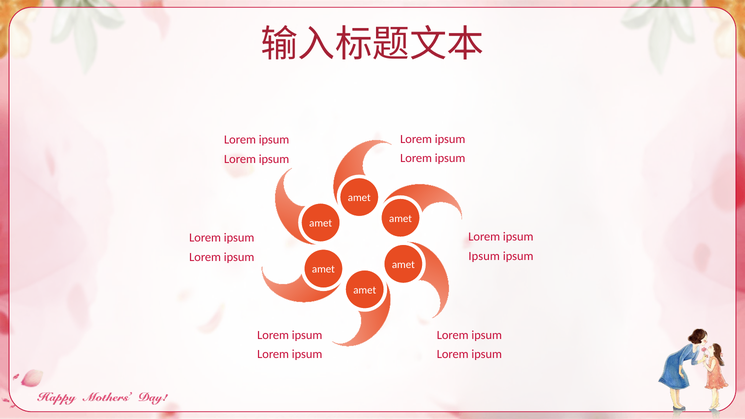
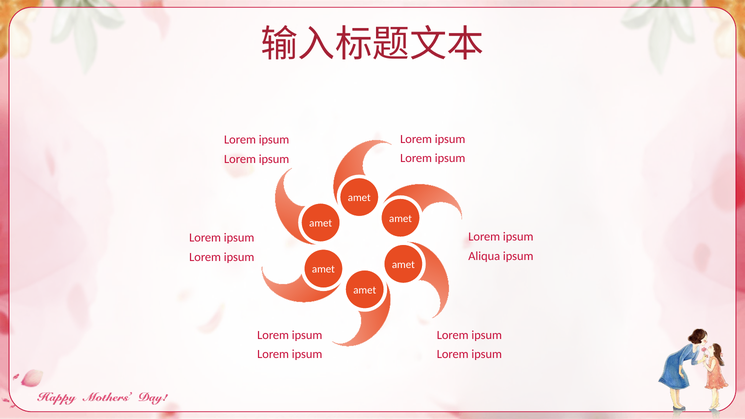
Ipsum at (484, 256): Ipsum -> Aliqua
